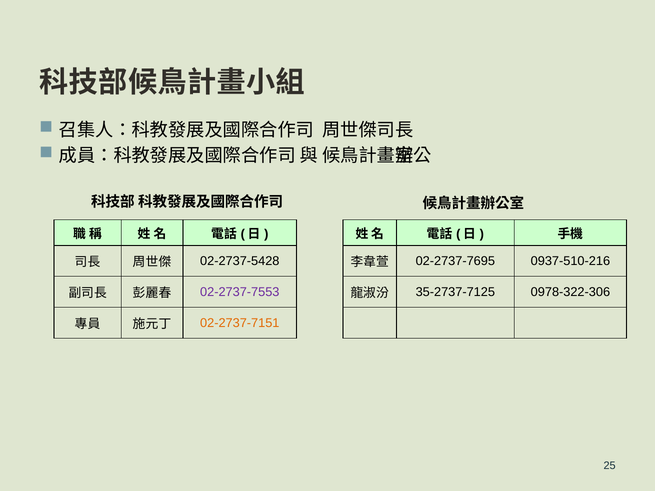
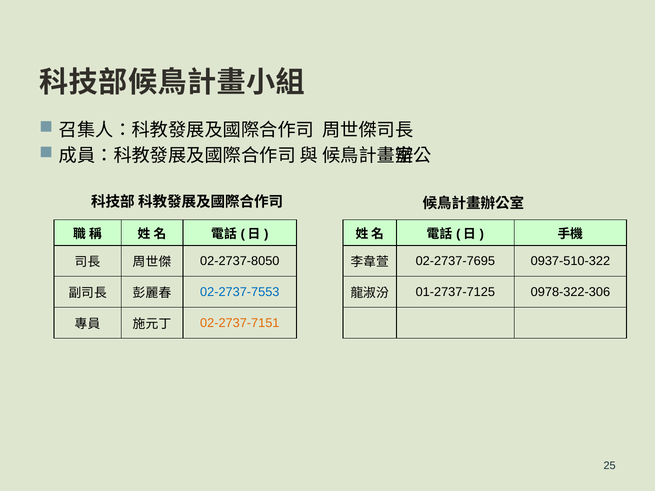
02-2737-5428: 02-2737-5428 -> 02-2737-8050
0937-510-216: 0937-510-216 -> 0937-510-322
02-2737-7553 colour: purple -> blue
35-2737-7125: 35-2737-7125 -> 01-2737-7125
